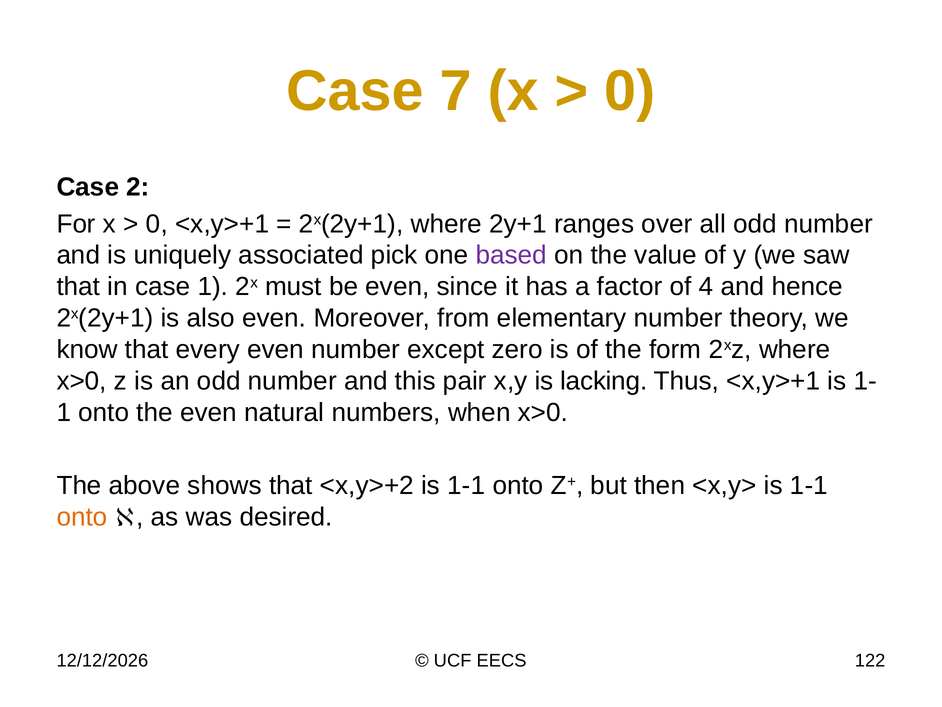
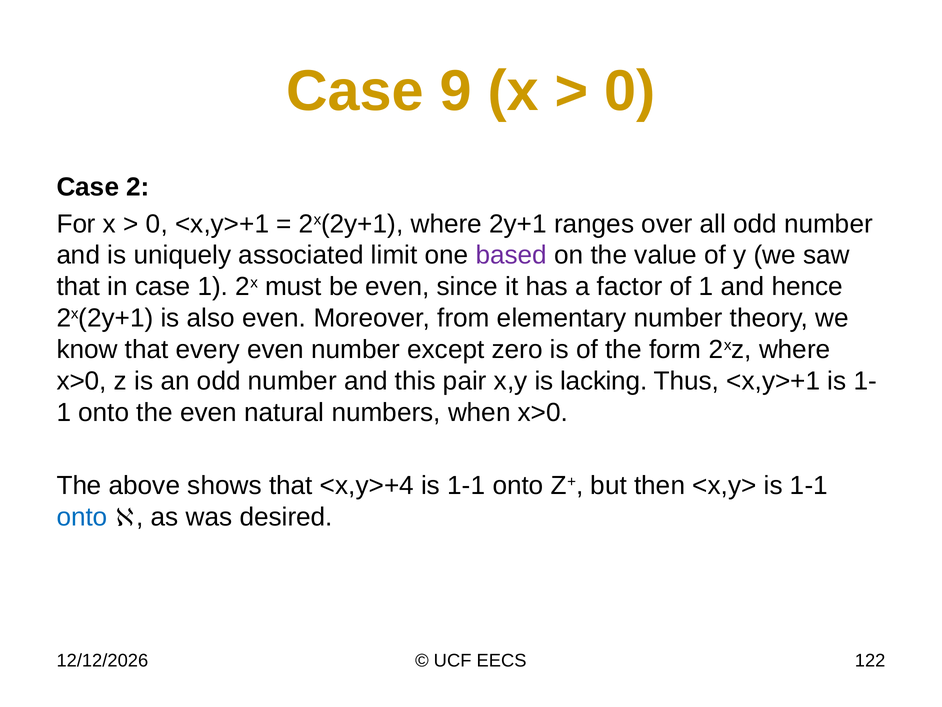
7: 7 -> 9
pick: pick -> limit
of 4: 4 -> 1
<x,y>+2: <x,y>+2 -> <x,y>+4
onto at (82, 517) colour: orange -> blue
